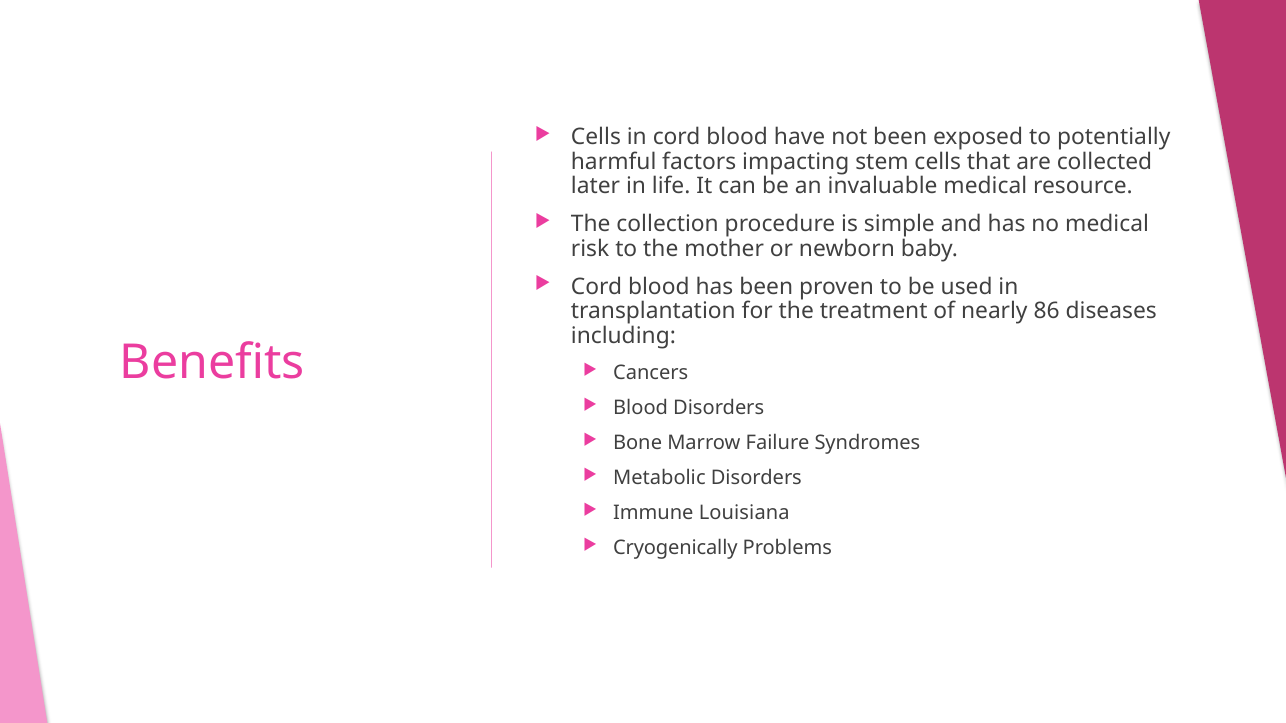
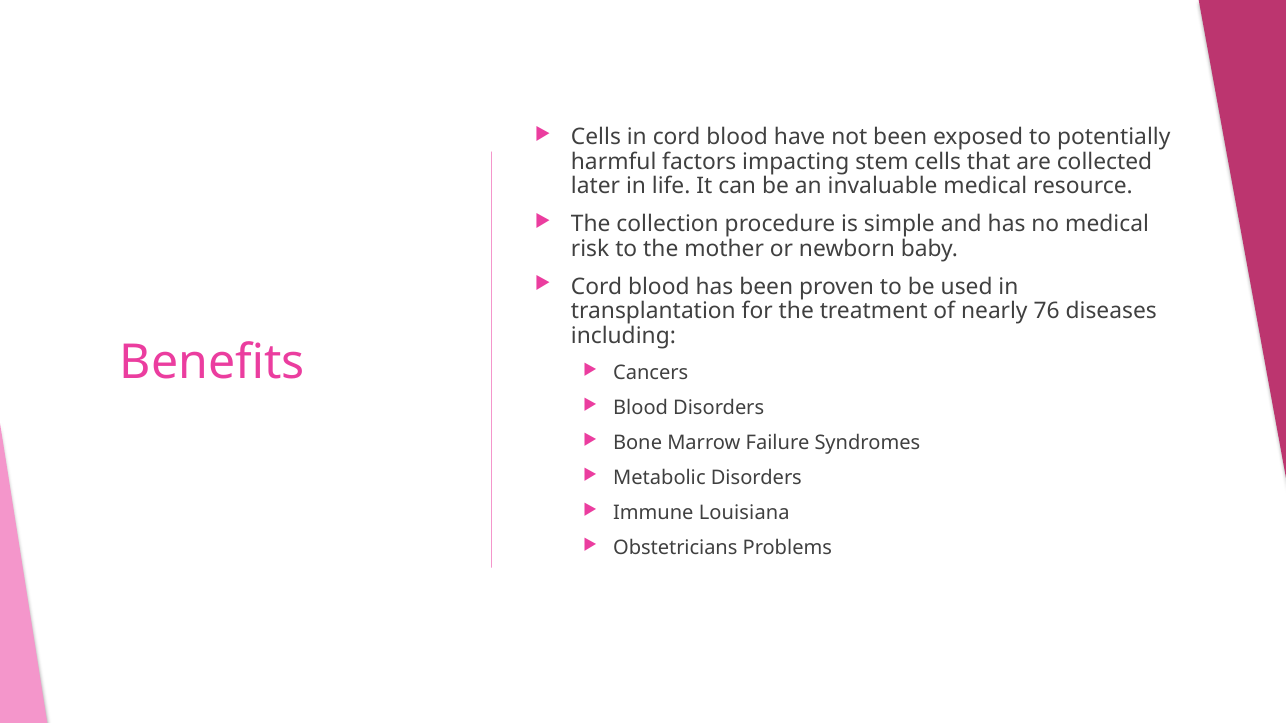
86: 86 -> 76
Cryogenically: Cryogenically -> Obstetricians
